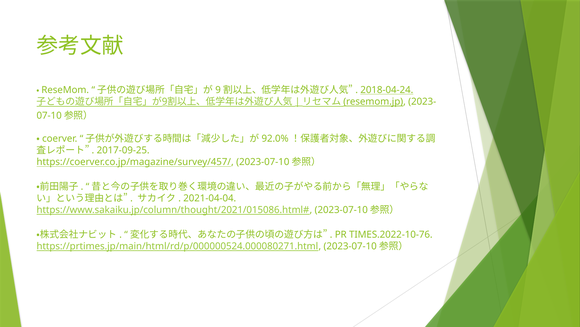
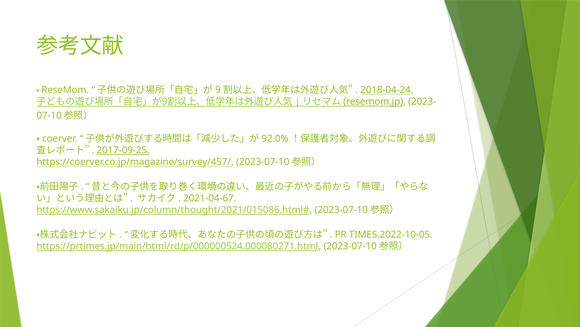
2017-09-25 underline: none -> present
2021-04-04: 2021-04-04 -> 2021-04-67
TIMES.2022-10-76: TIMES.2022-10-76 -> TIMES.2022-10-05
